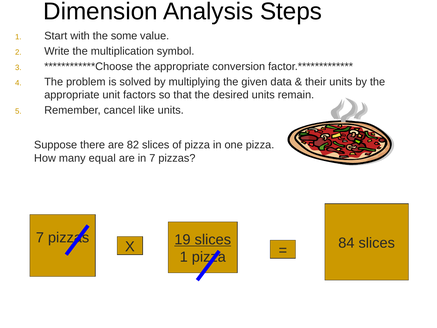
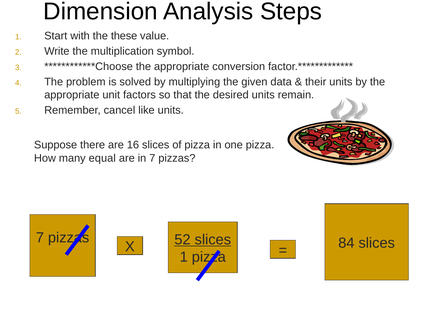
some: some -> these
82: 82 -> 16
19: 19 -> 52
